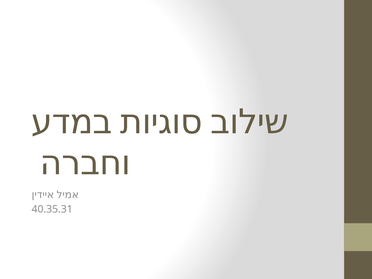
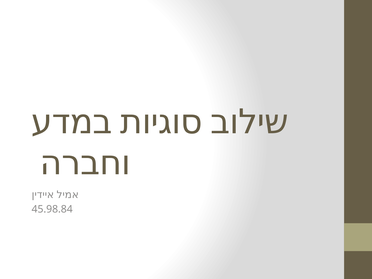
40.35.31: 40.35.31 -> 45.98.84
